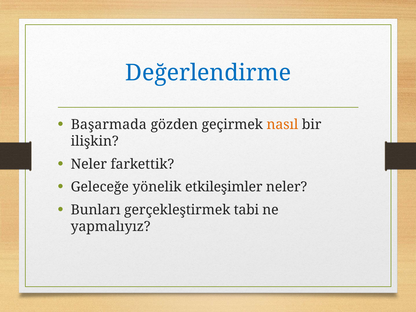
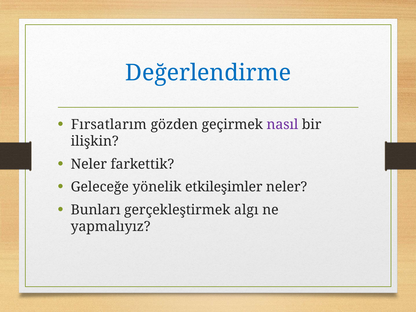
Başarmada: Başarmada -> Fırsatlarım
nasıl colour: orange -> purple
tabi: tabi -> algı
